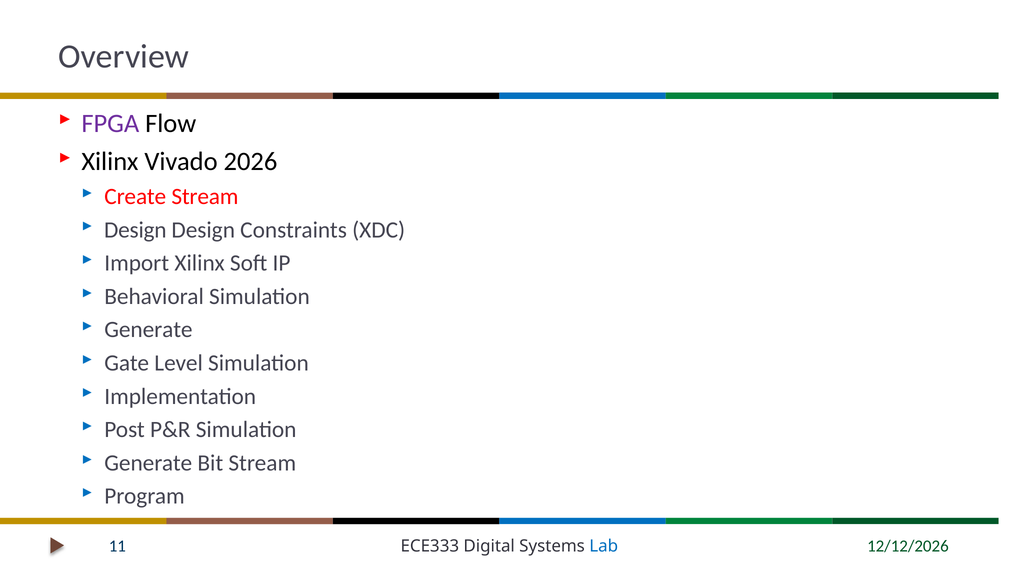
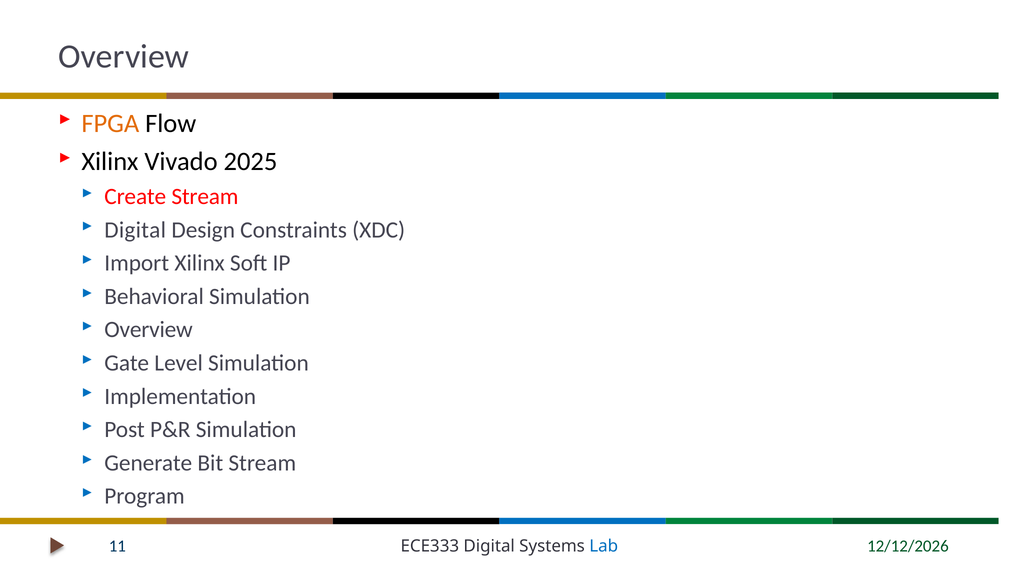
FPGA colour: purple -> orange
2026: 2026 -> 2025
Design at (135, 230): Design -> Digital
Generate at (148, 330): Generate -> Overview
